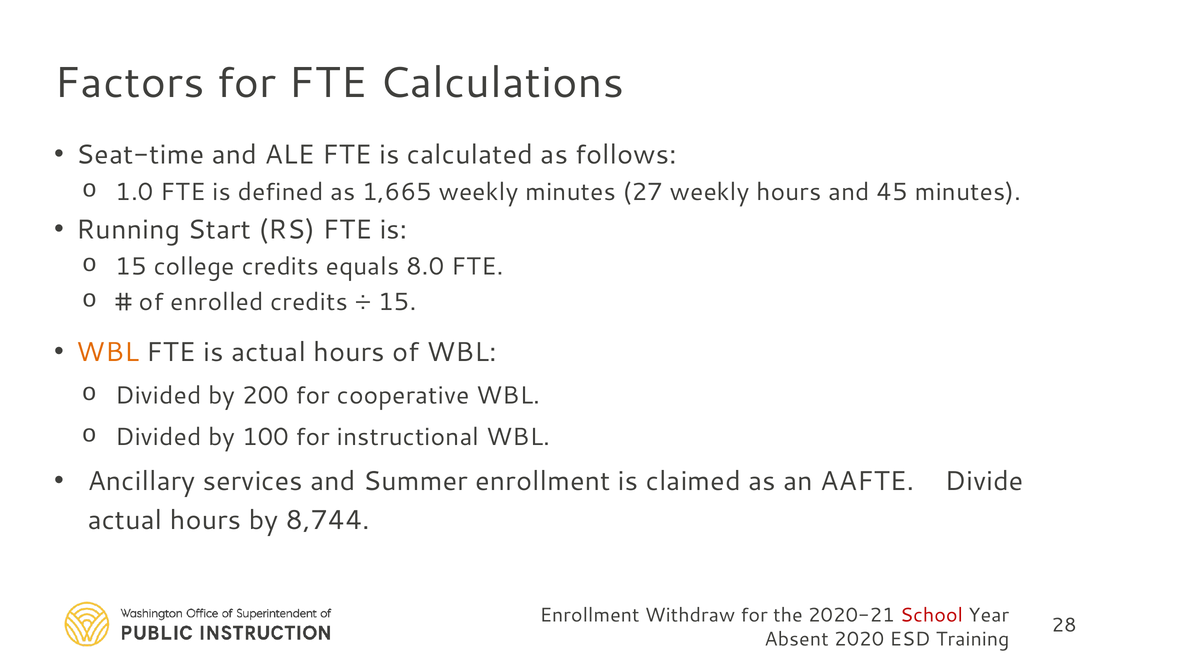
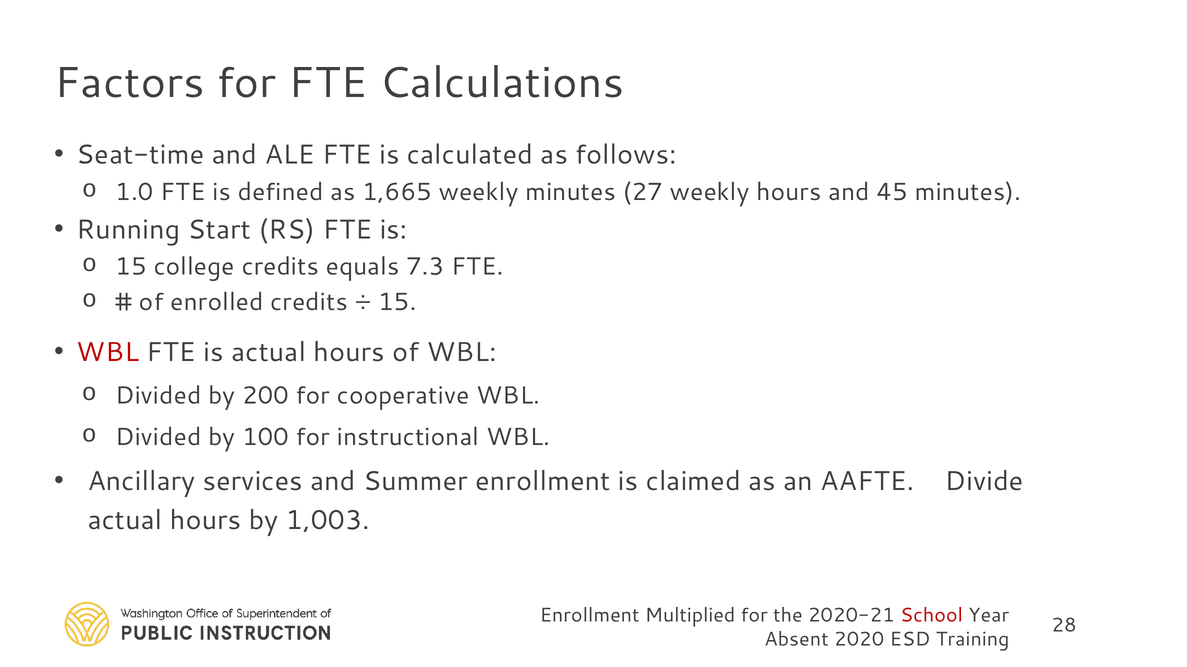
8.0: 8.0 -> 7.3
WBL at (108, 353) colour: orange -> red
8,744: 8,744 -> 1,003
Withdraw: Withdraw -> Multiplied
